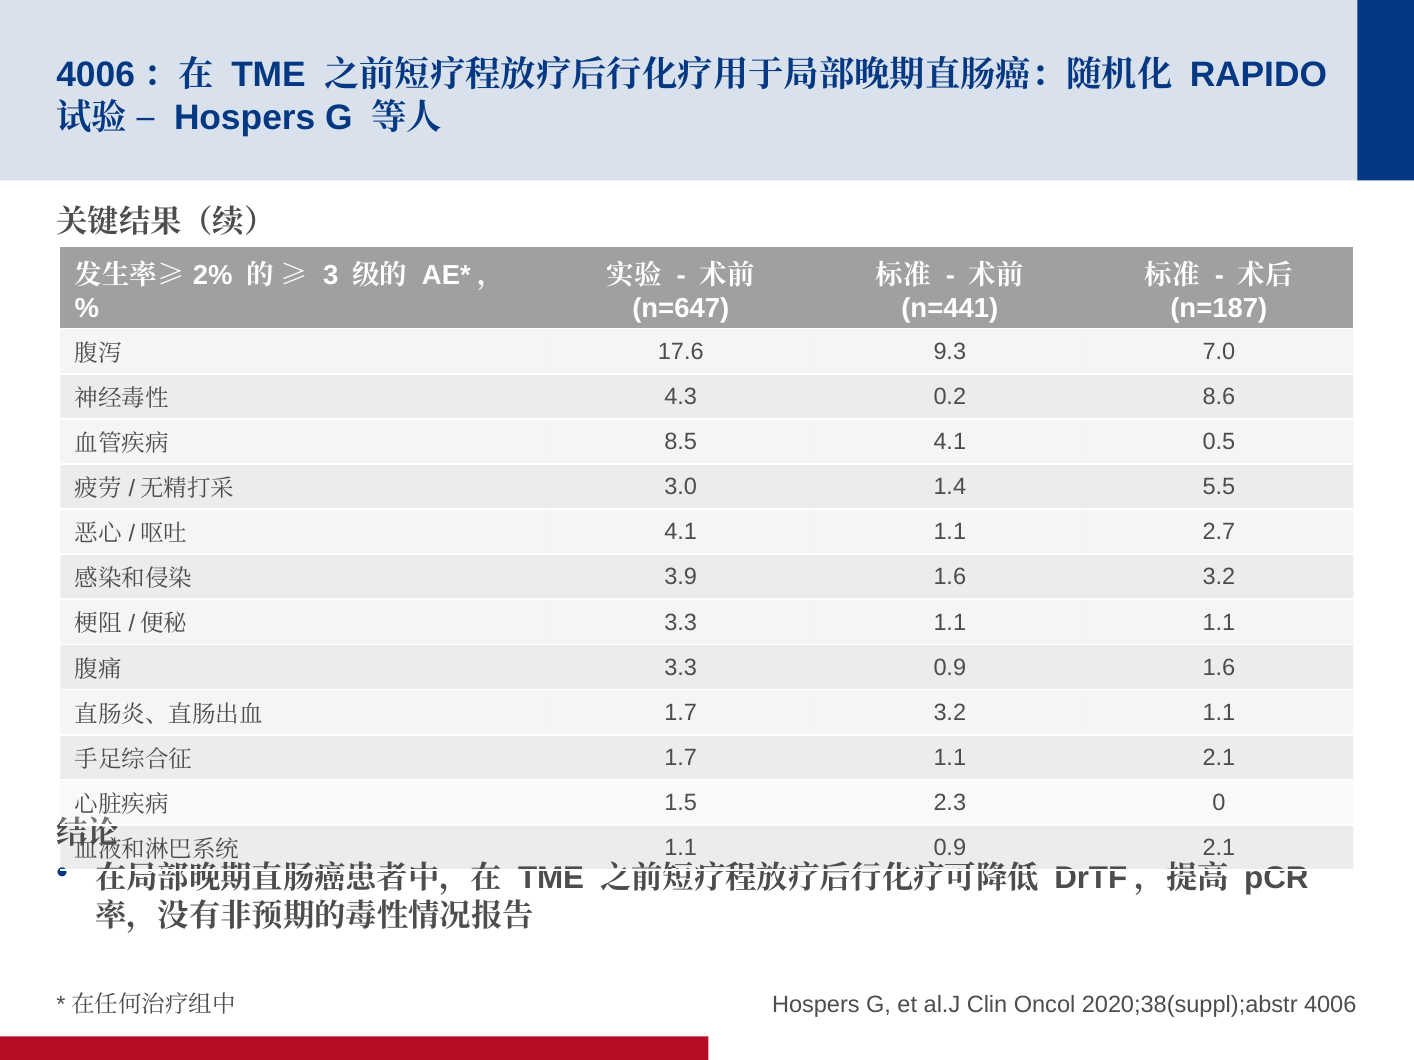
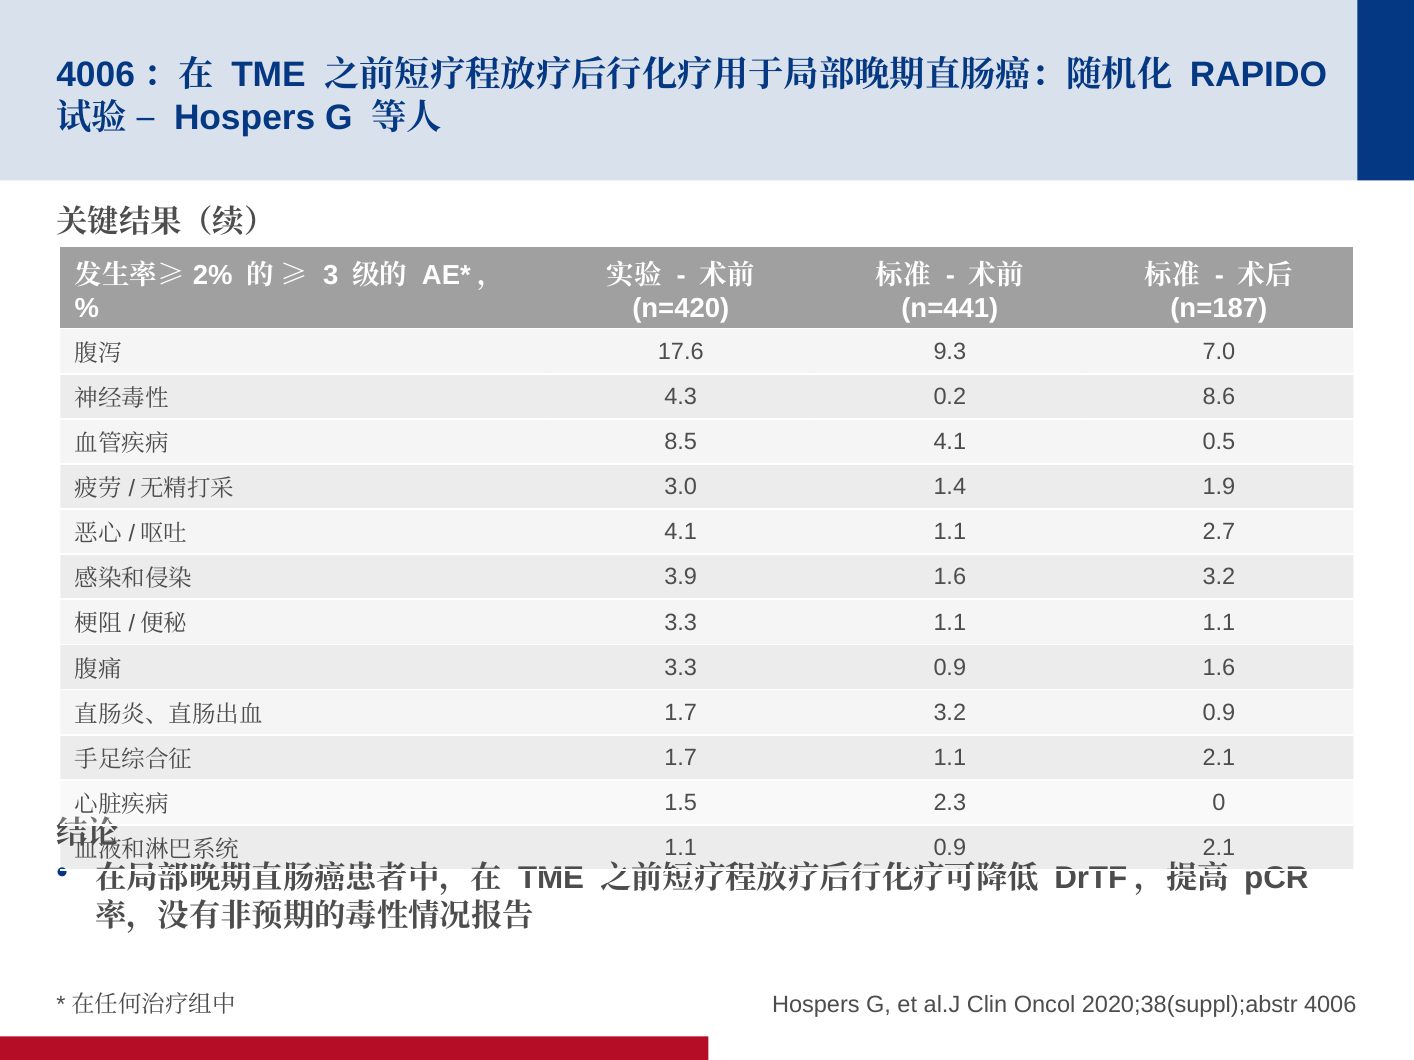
n=647: n=647 -> n=420
5.5: 5.5 -> 1.9
3.2 1.1: 1.1 -> 0.9
